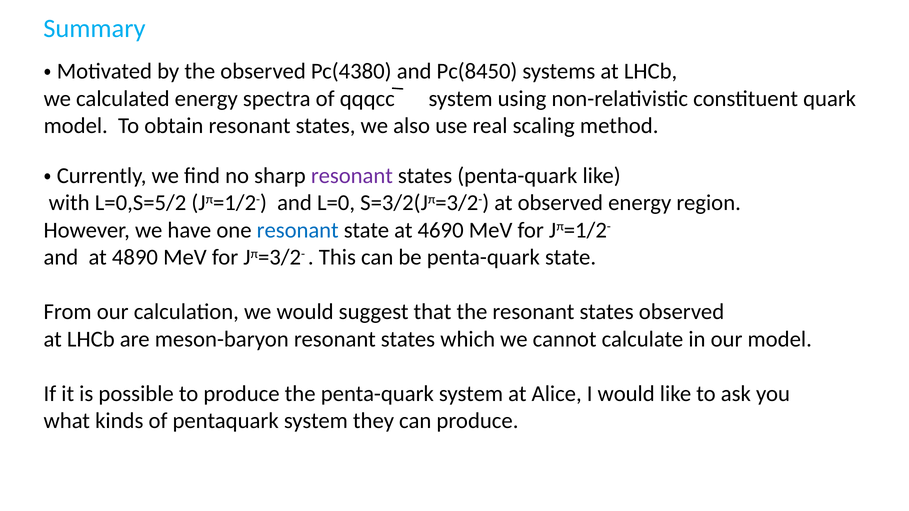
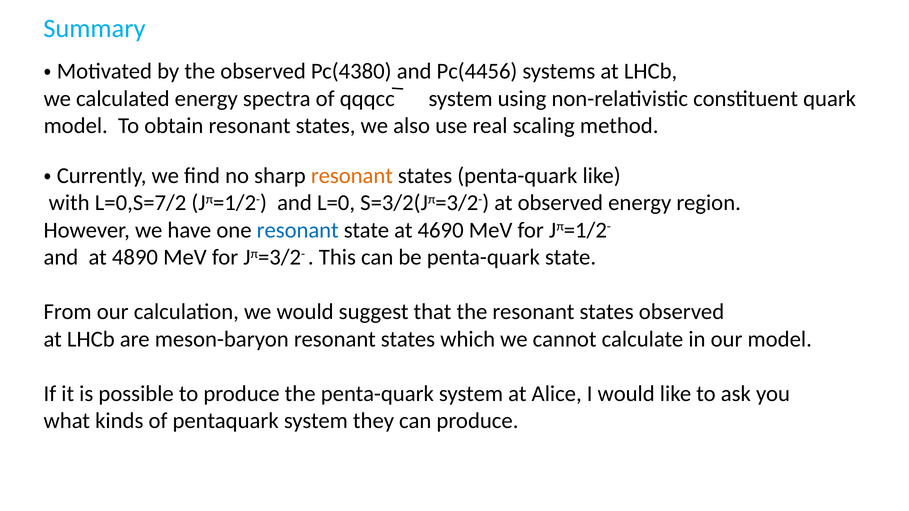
Pc(8450: Pc(8450 -> Pc(4456
resonant at (352, 176) colour: purple -> orange
L=0,S=5/2: L=0,S=5/2 -> L=0,S=7/2
